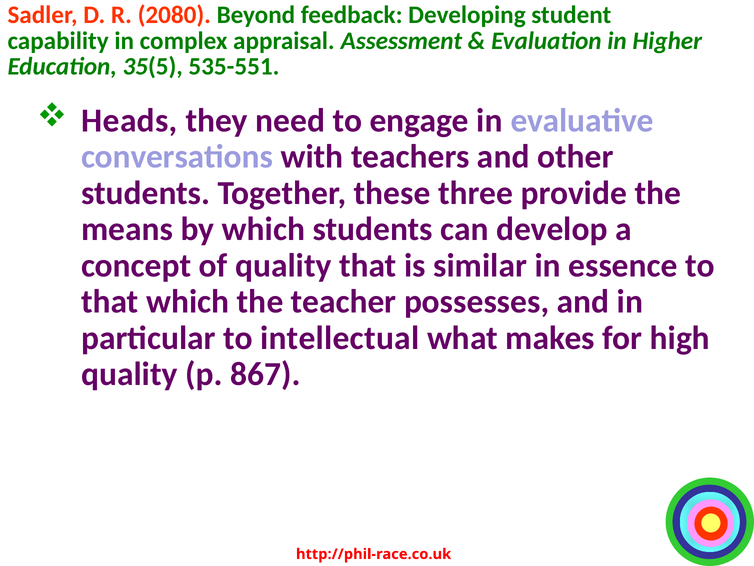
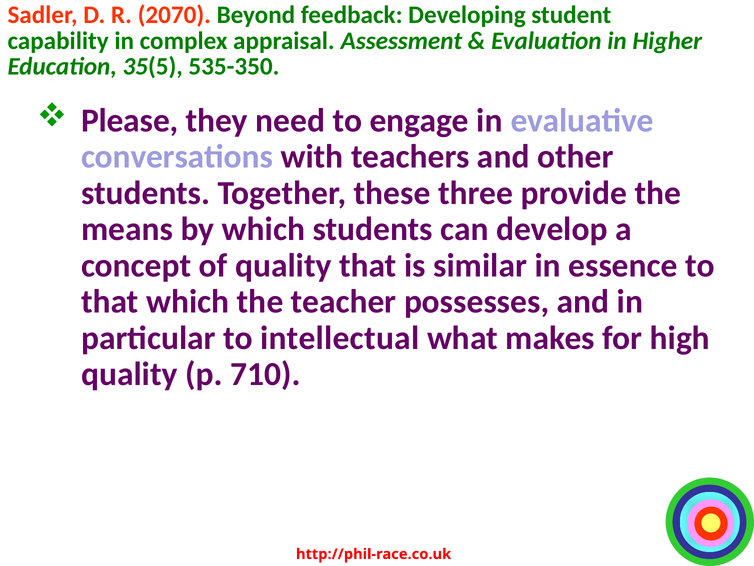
2080: 2080 -> 2070
535-551: 535-551 -> 535-350
Heads: Heads -> Please
867: 867 -> 710
